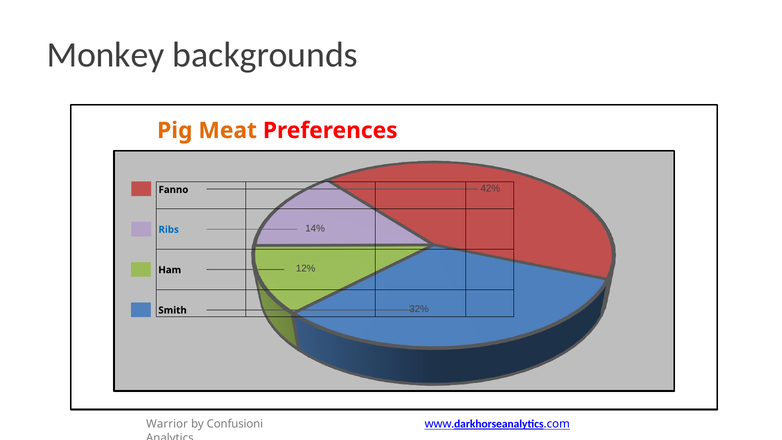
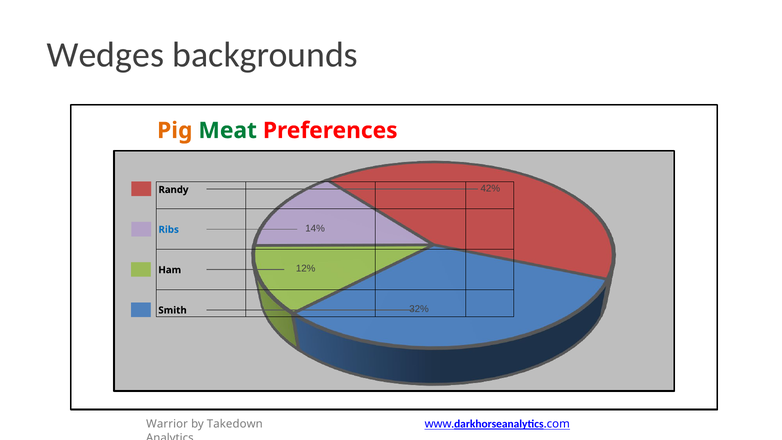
Monkey: Monkey -> Wedges
Meat colour: orange -> green
Fanno: Fanno -> Randy
Confusioni: Confusioni -> Takedown
